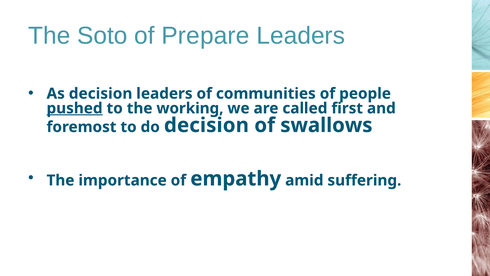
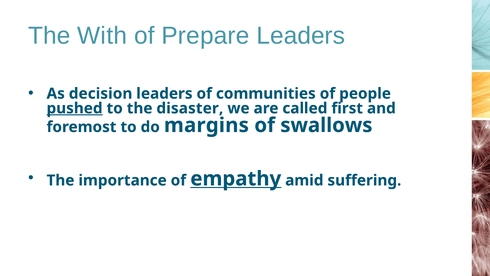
Soto: Soto -> With
working: working -> disaster
do decision: decision -> margins
empathy underline: none -> present
